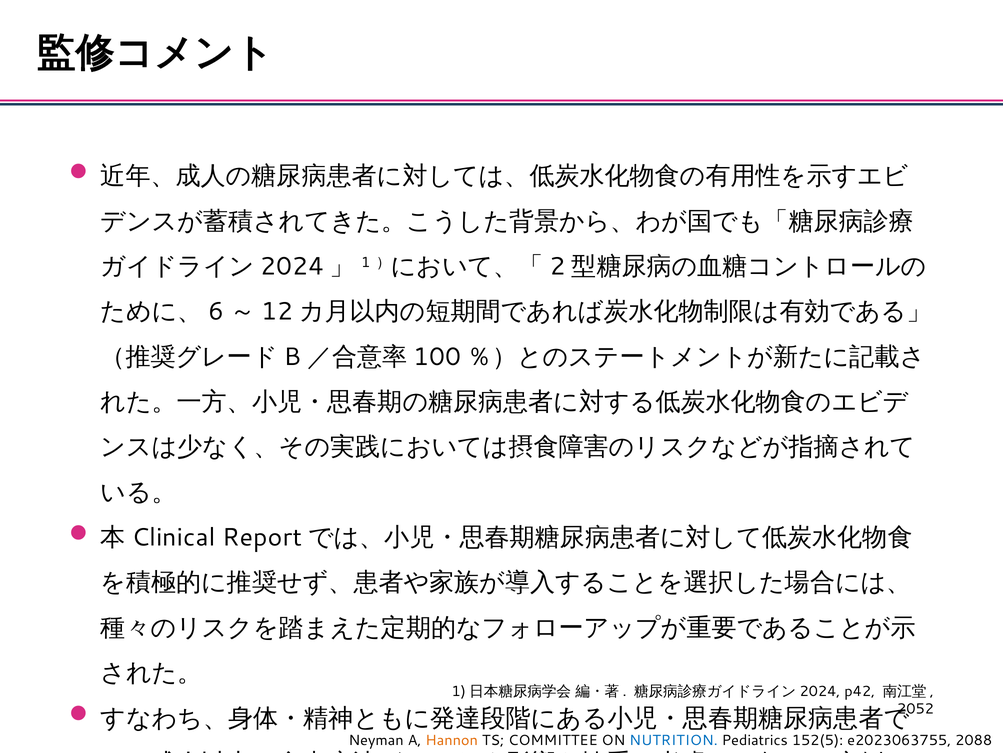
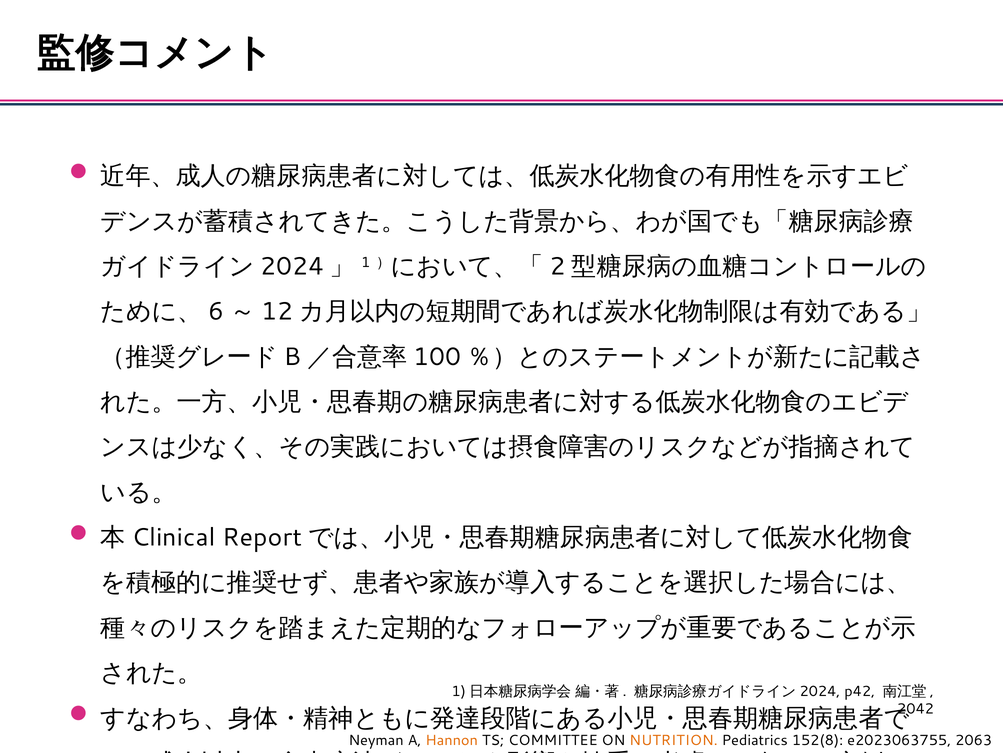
2052: 2052 -> 2042
NUTRITION colour: blue -> orange
152(5: 152(5 -> 152(8
2088: 2088 -> 2063
